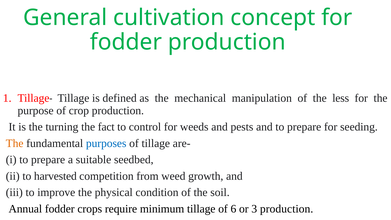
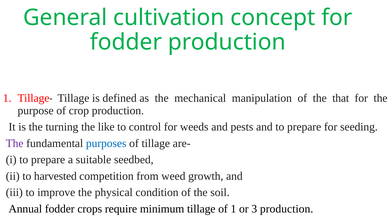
less: less -> that
fact: fact -> like
The at (15, 143) colour: orange -> purple
of 6: 6 -> 1
